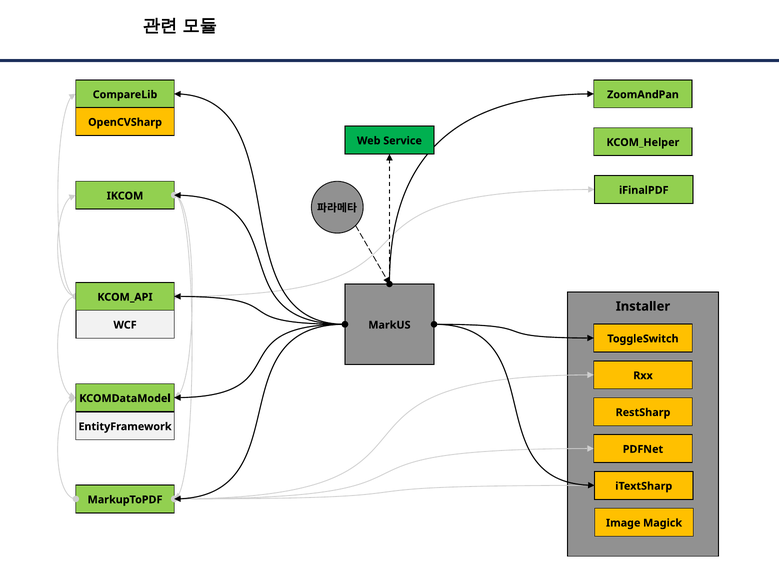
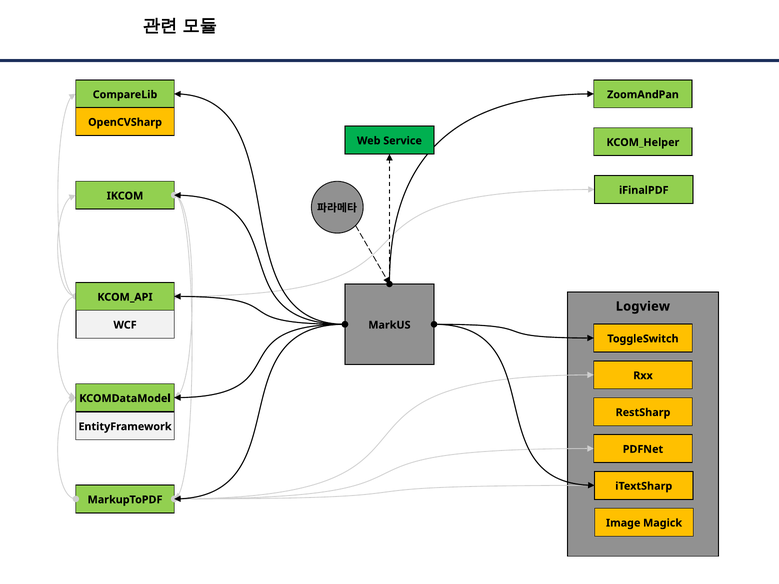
Installer: Installer -> Logview
